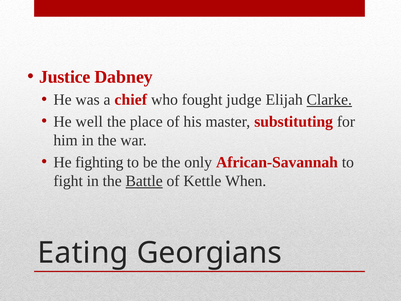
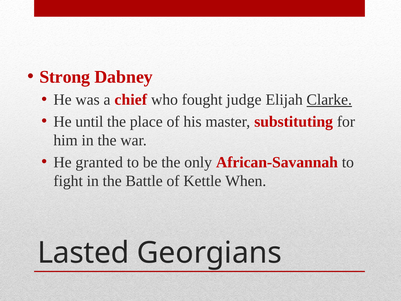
Justice: Justice -> Strong
well: well -> until
fighting: fighting -> granted
Battle underline: present -> none
Eating: Eating -> Lasted
